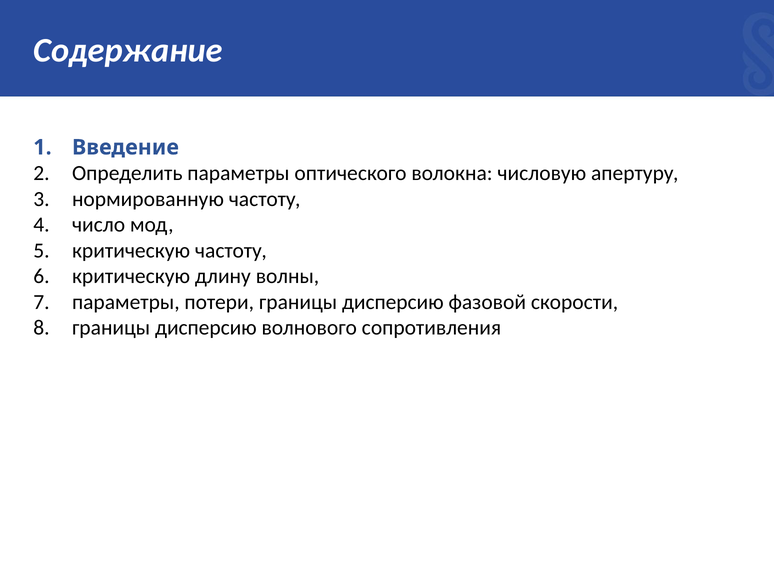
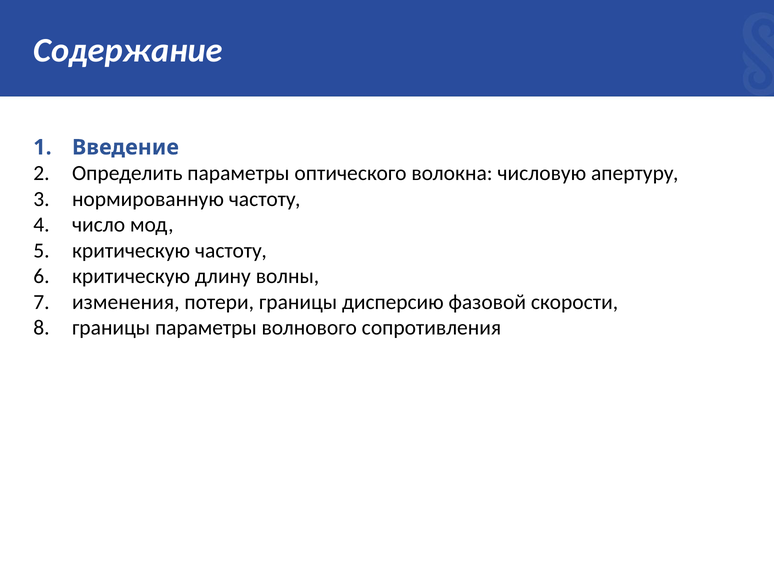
параметры at (126, 302): параметры -> изменения
дисперсию at (206, 328): дисперсию -> параметры
